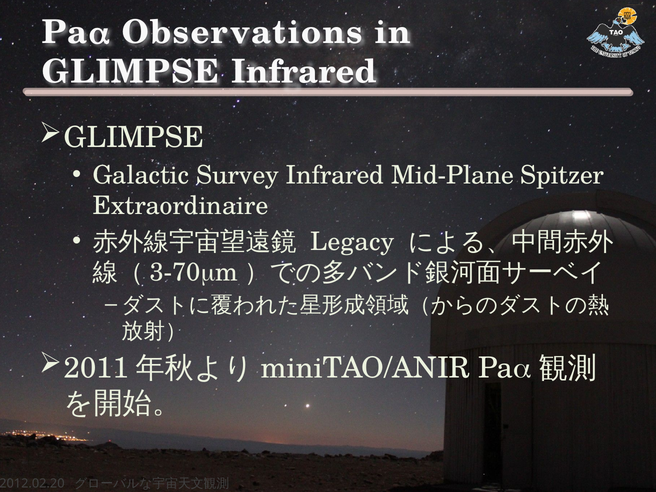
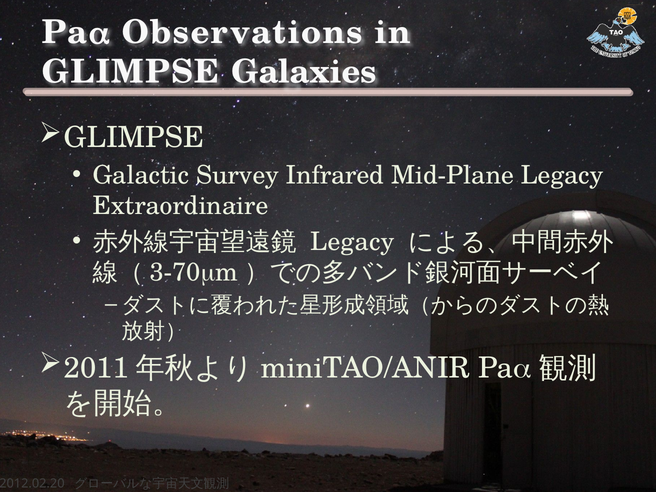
GLIMPSE Infrared: Infrared -> Galaxies
Mid-Plane Spitzer: Spitzer -> Legacy
